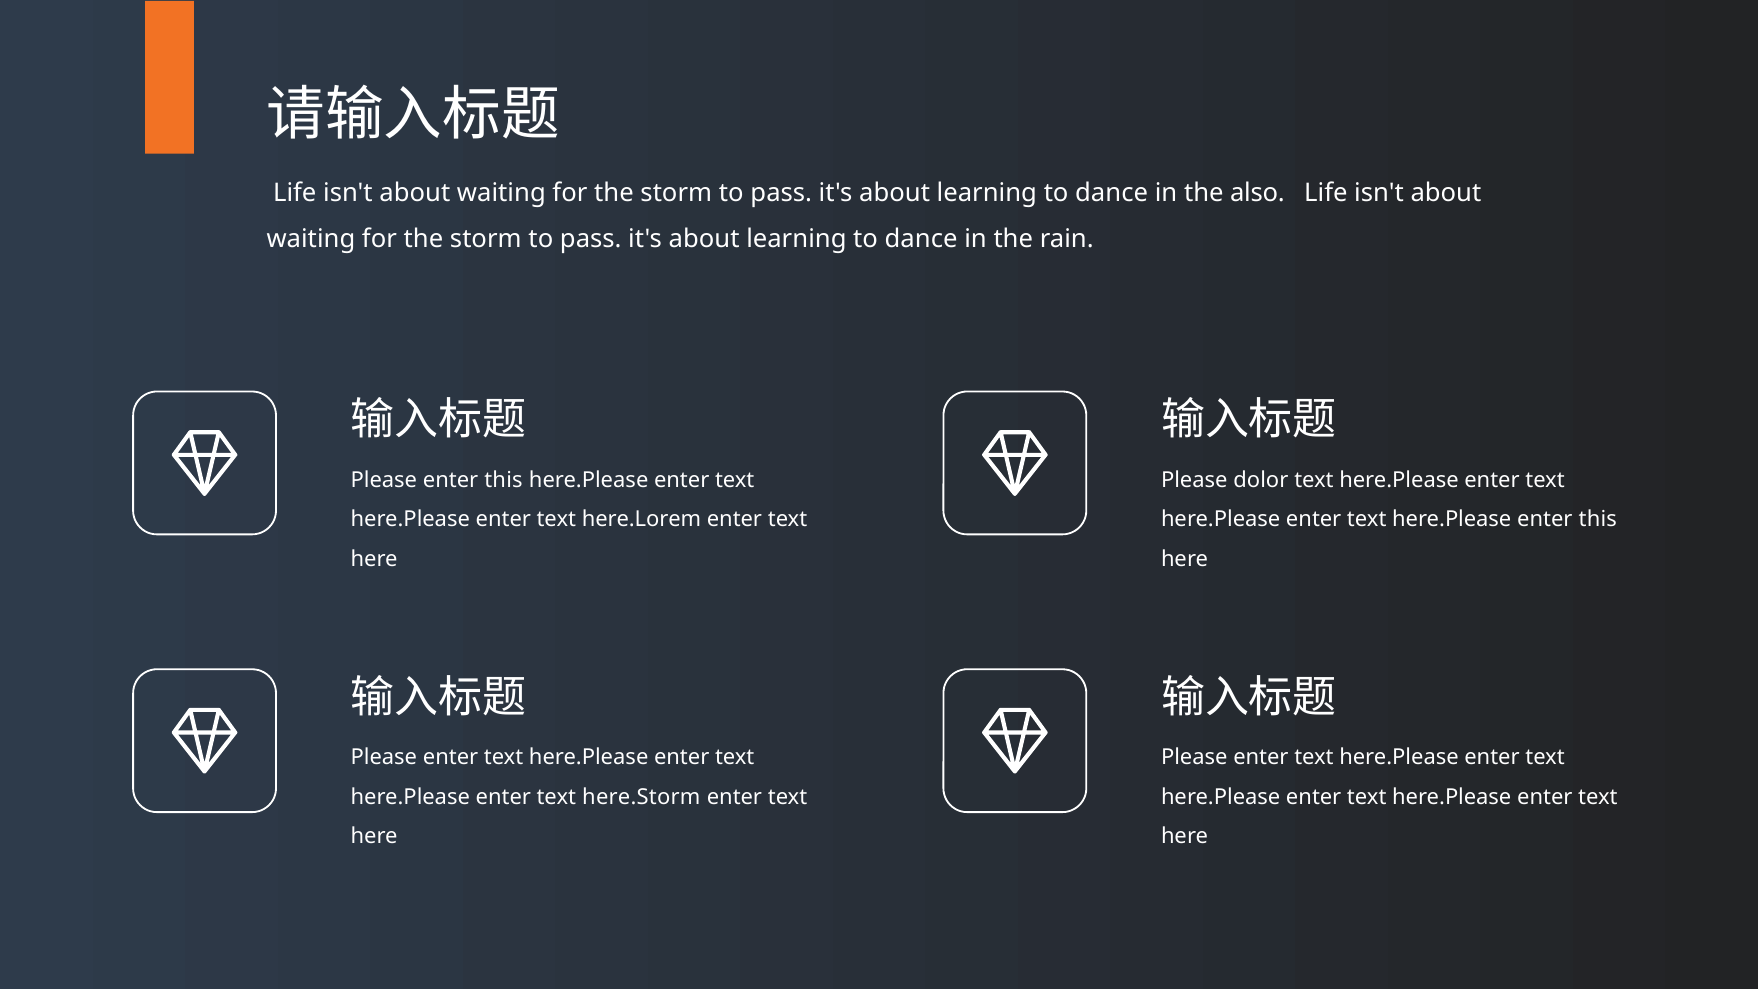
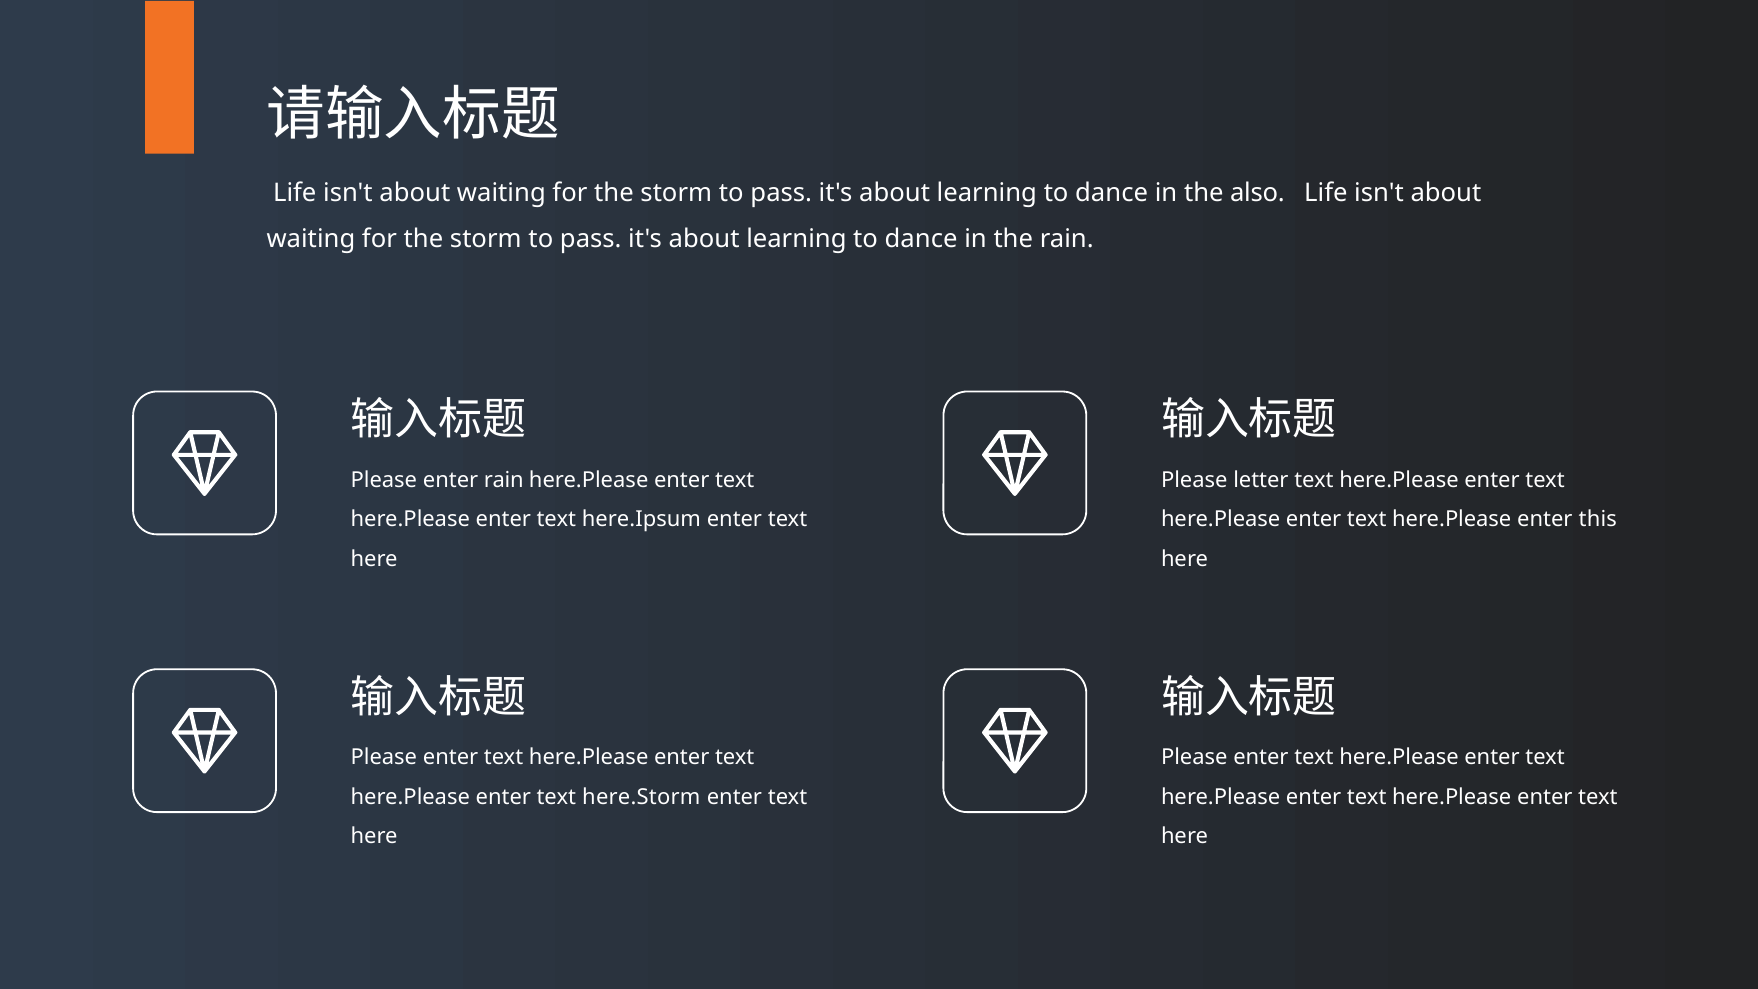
Please enter this: this -> rain
dolor: dolor -> letter
here.Lorem: here.Lorem -> here.Ipsum
